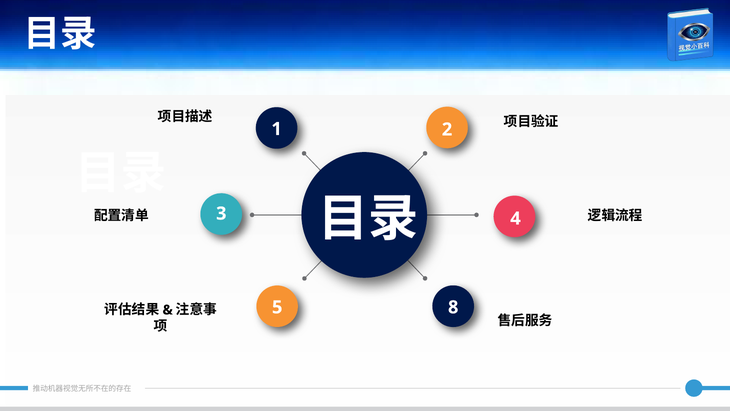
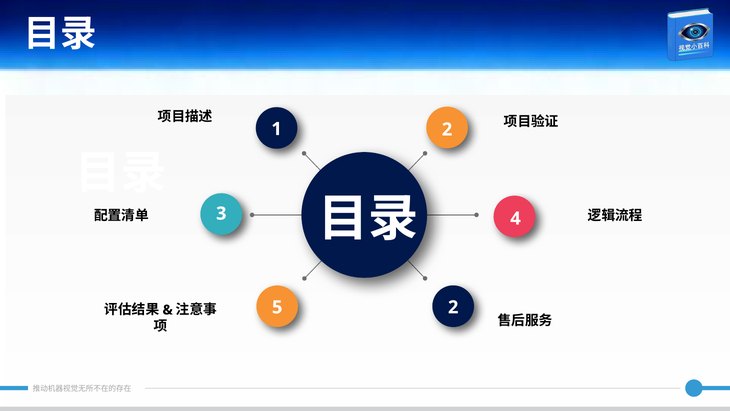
5 8: 8 -> 2
